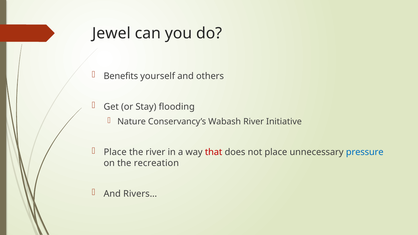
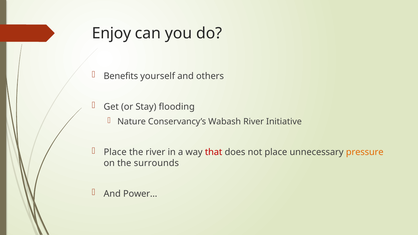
Jewel: Jewel -> Enjoy
pressure colour: blue -> orange
recreation: recreation -> surrounds
Rivers…: Rivers… -> Power…
